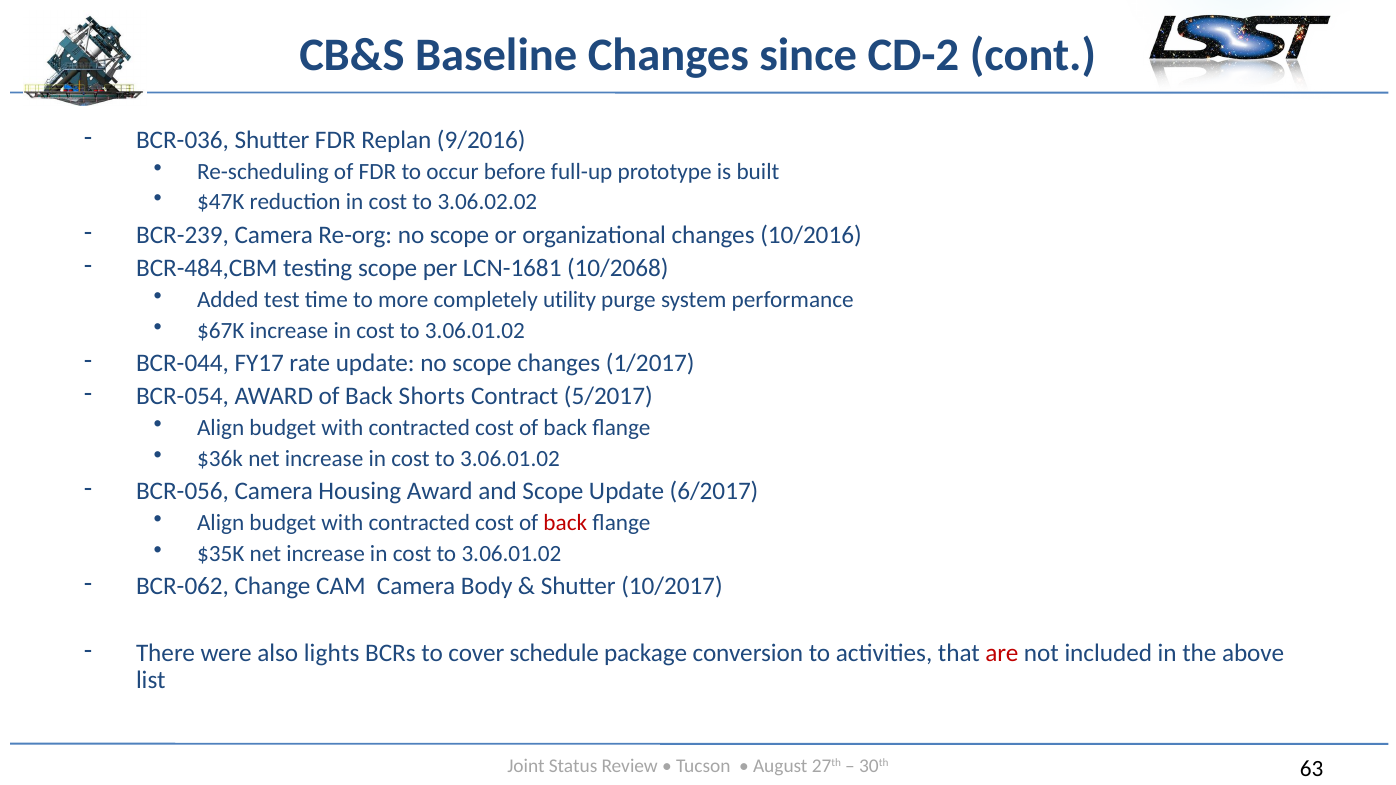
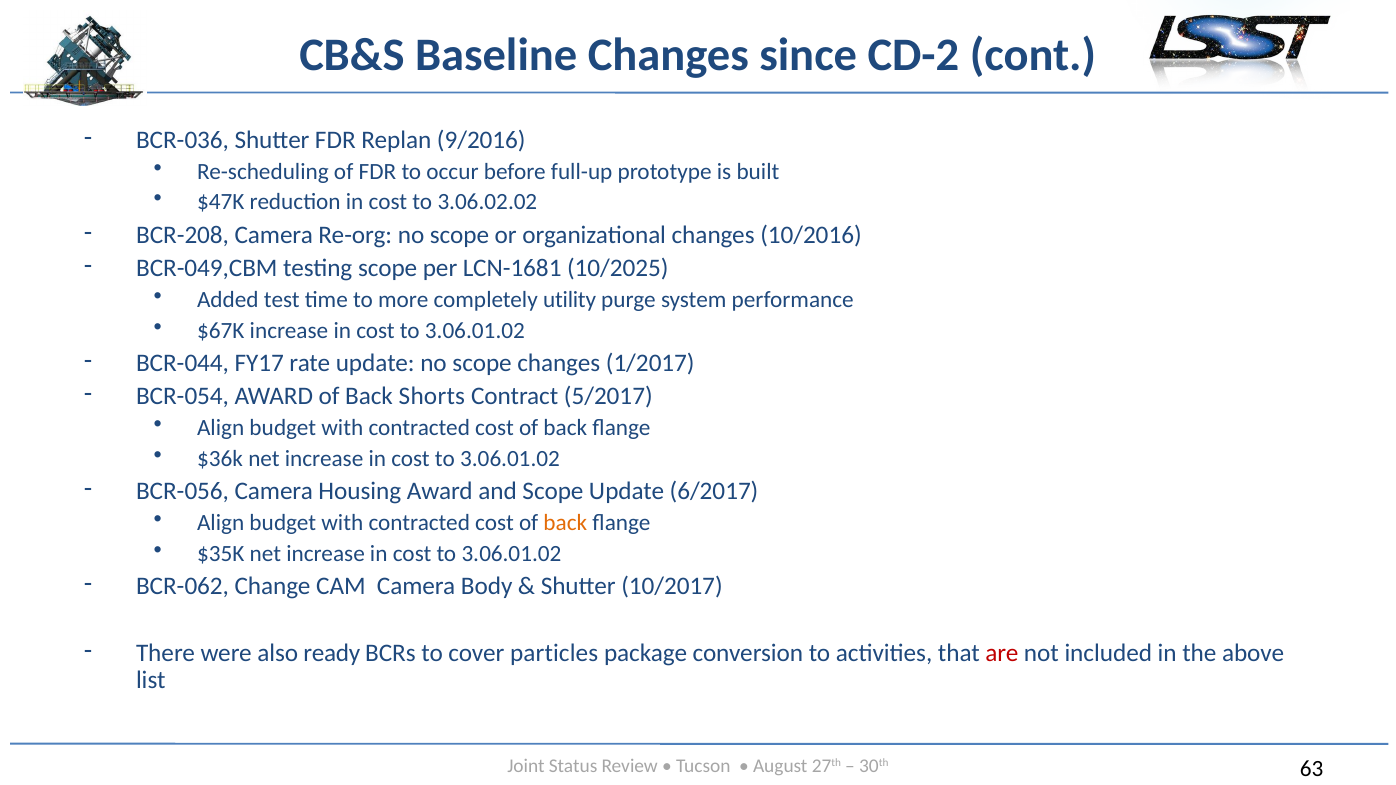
BCR-239: BCR-239 -> BCR-208
BCR-484,CBM: BCR-484,CBM -> BCR-049,CBM
10/2068: 10/2068 -> 10/2025
back at (565, 523) colour: red -> orange
lights: lights -> ready
schedule: schedule -> particles
